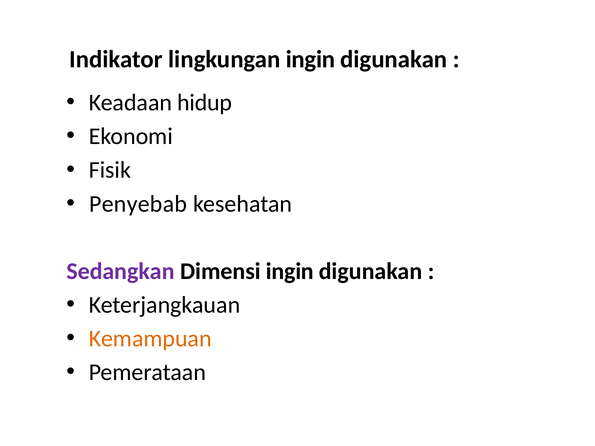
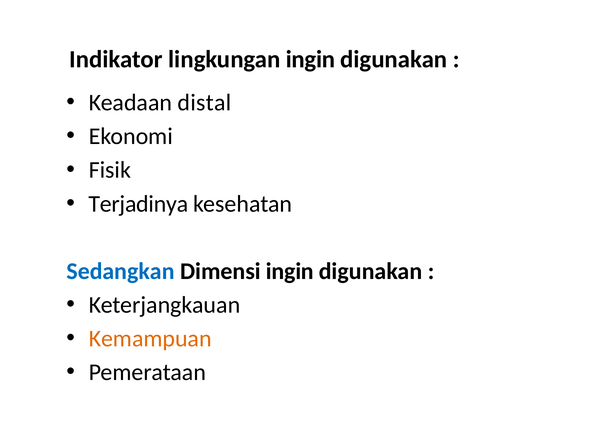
hidup: hidup -> distal
Penyebab: Penyebab -> Terjadinya
Sedangkan colour: purple -> blue
